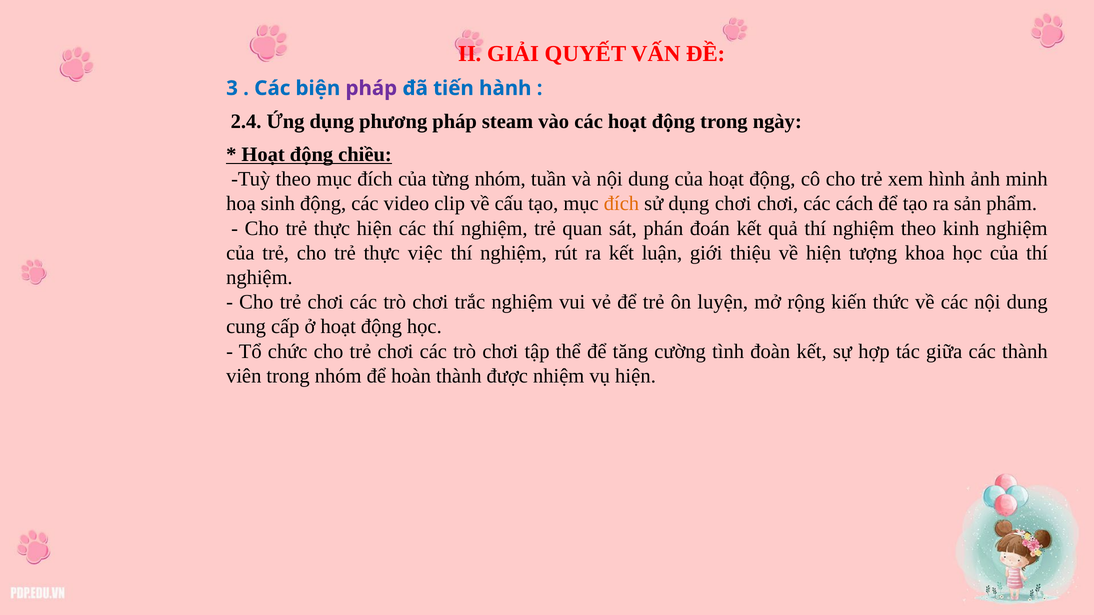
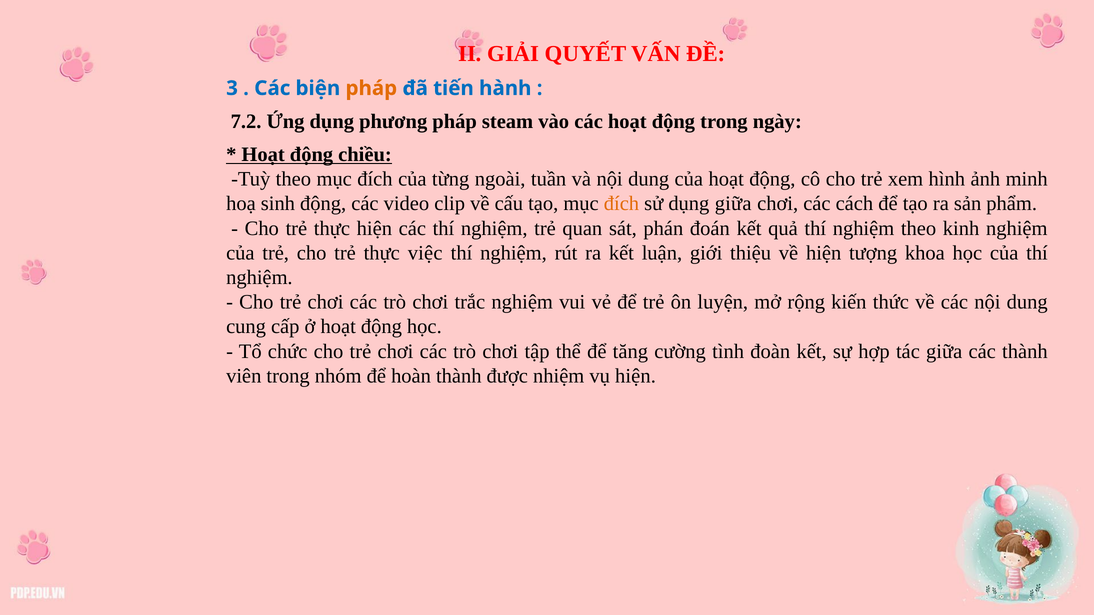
pháp at (371, 88) colour: purple -> orange
2.4: 2.4 -> 7.2
từng nhóm: nhóm -> ngoài
dụng chơi: chơi -> giữa
